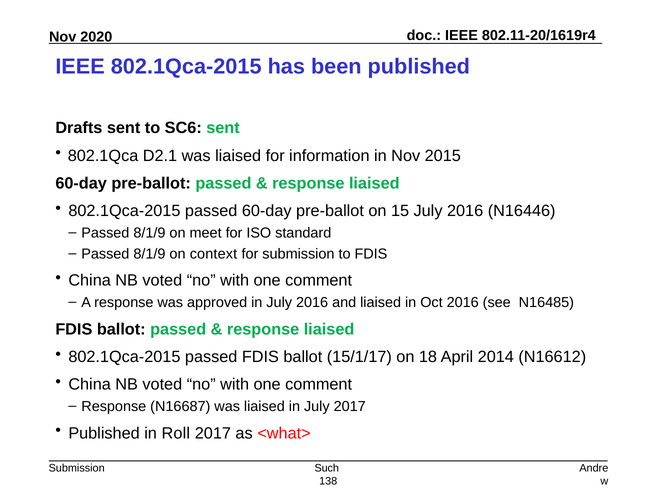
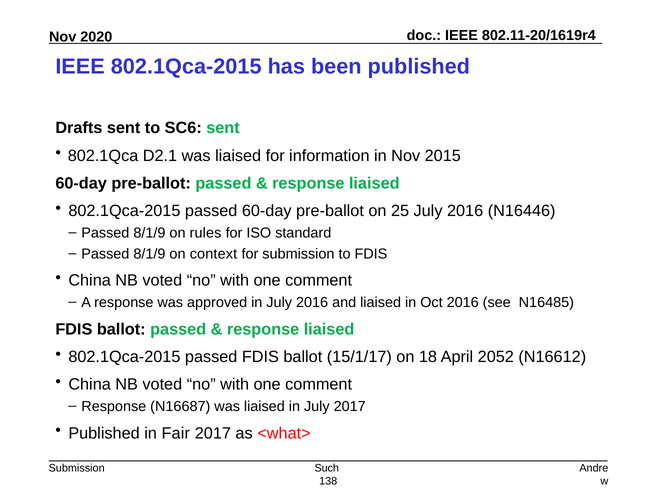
15: 15 -> 25
meet: meet -> rules
2014: 2014 -> 2052
Roll: Roll -> Fair
